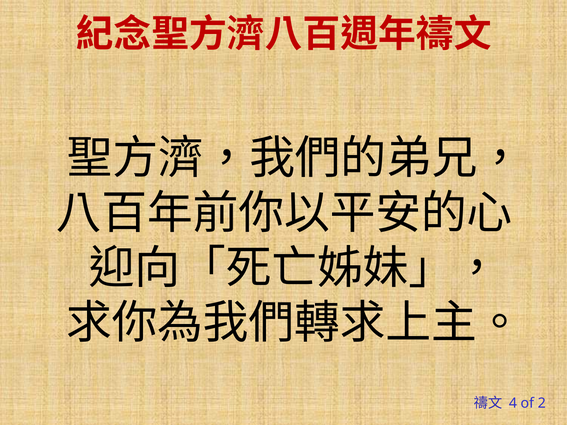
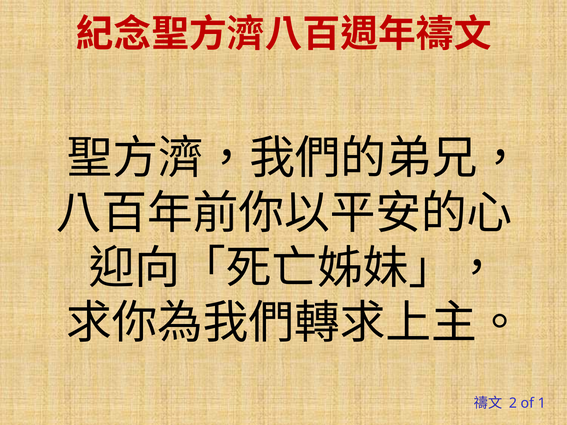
4: 4 -> 2
2: 2 -> 1
